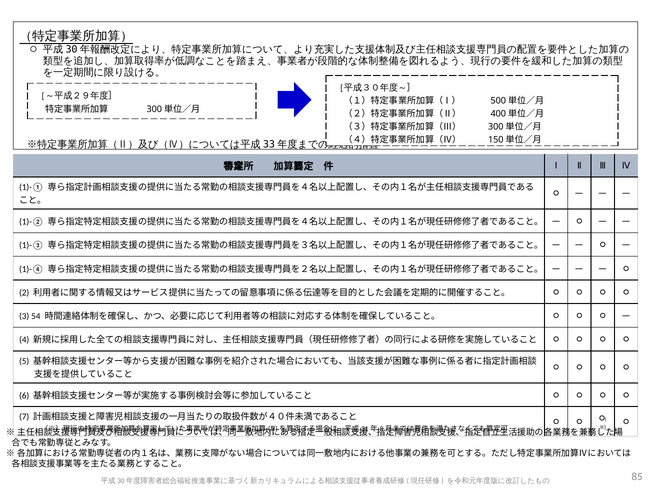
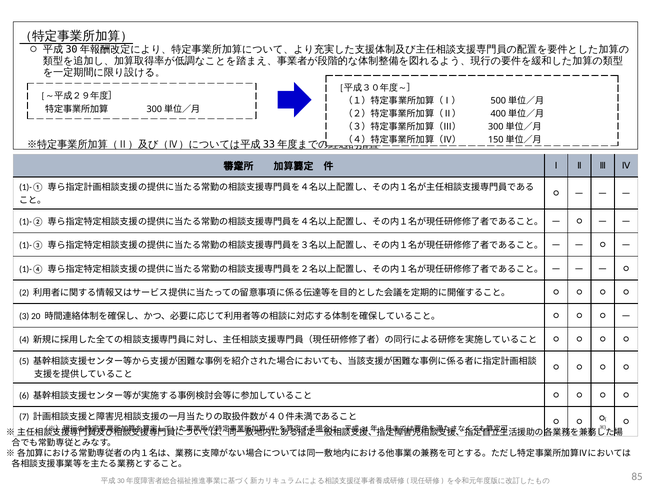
54: 54 -> 20
